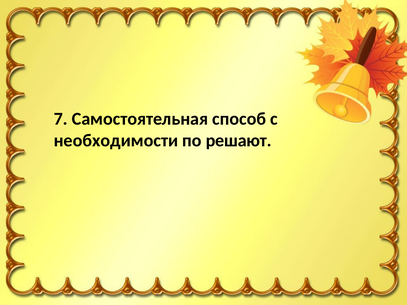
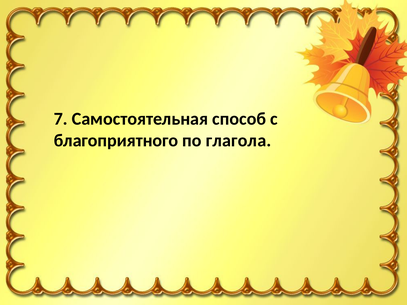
необходимости: необходимости -> благоприятного
решают: решают -> глагола
